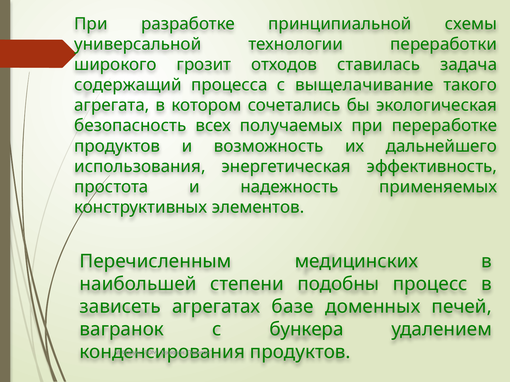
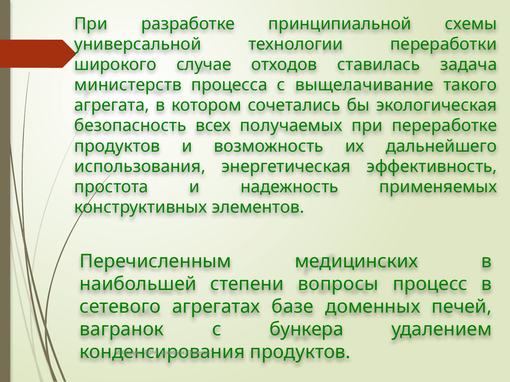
грозит: грозит -> случае
содержащий: содержащий -> министерств
подобны: подобны -> вопросы
зависеть: зависеть -> сетевого
